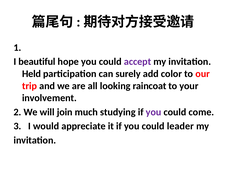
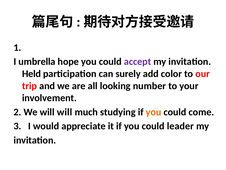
beautiful: beautiful -> umbrella
raincoat: raincoat -> number
will join: join -> will
you at (154, 112) colour: purple -> orange
